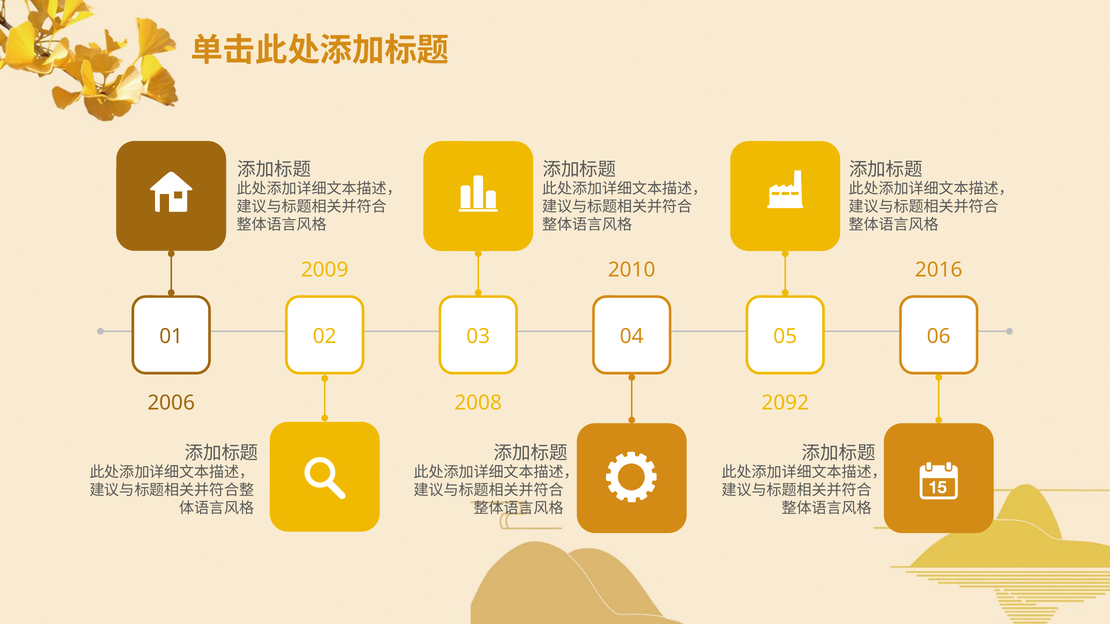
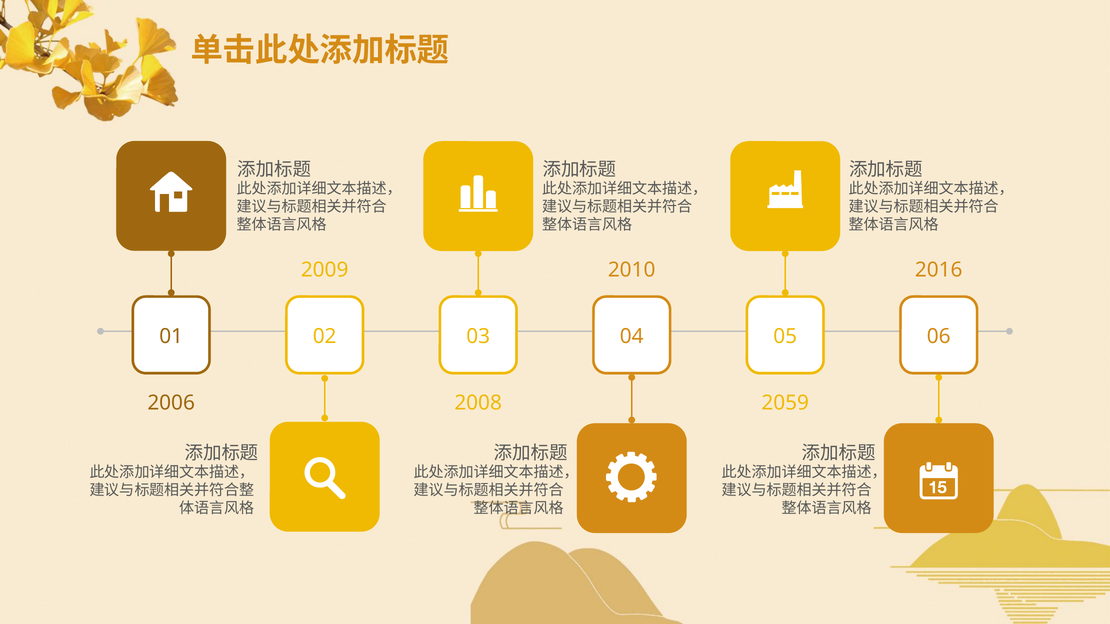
2092: 2092 -> 2059
